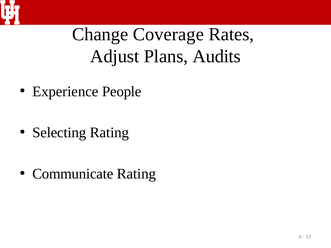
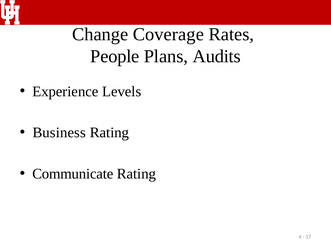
Adjust: Adjust -> People
People: People -> Levels
Selecting: Selecting -> Business
